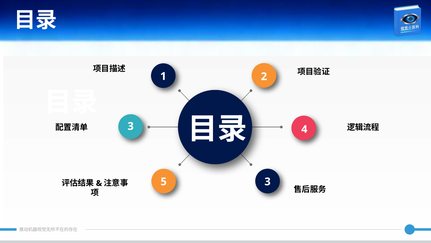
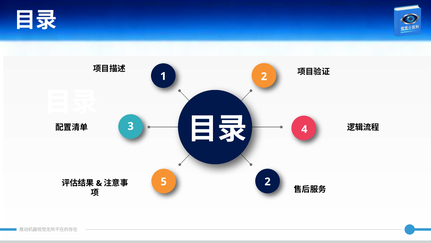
5 3: 3 -> 2
